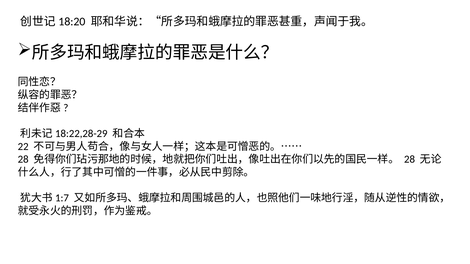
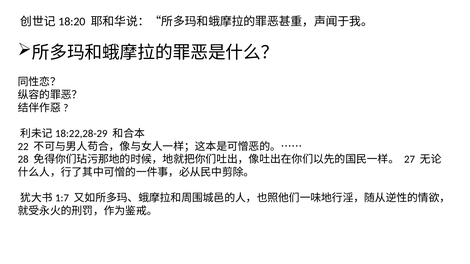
28 at (410, 160): 28 -> 27
